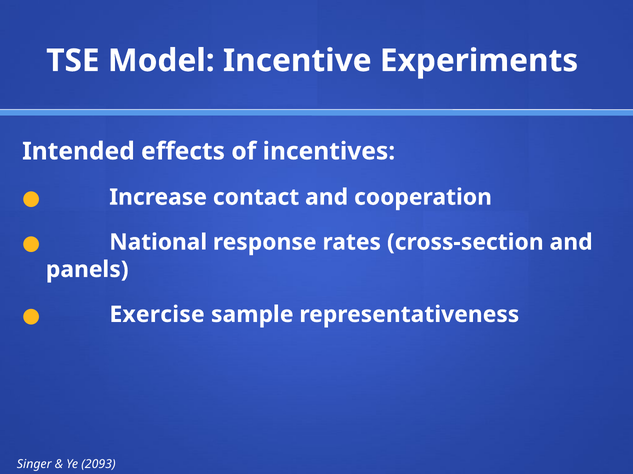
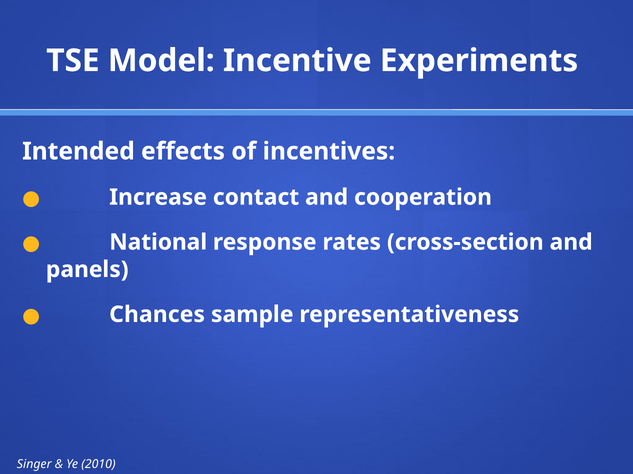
Exercise: Exercise -> Chances
2093: 2093 -> 2010
